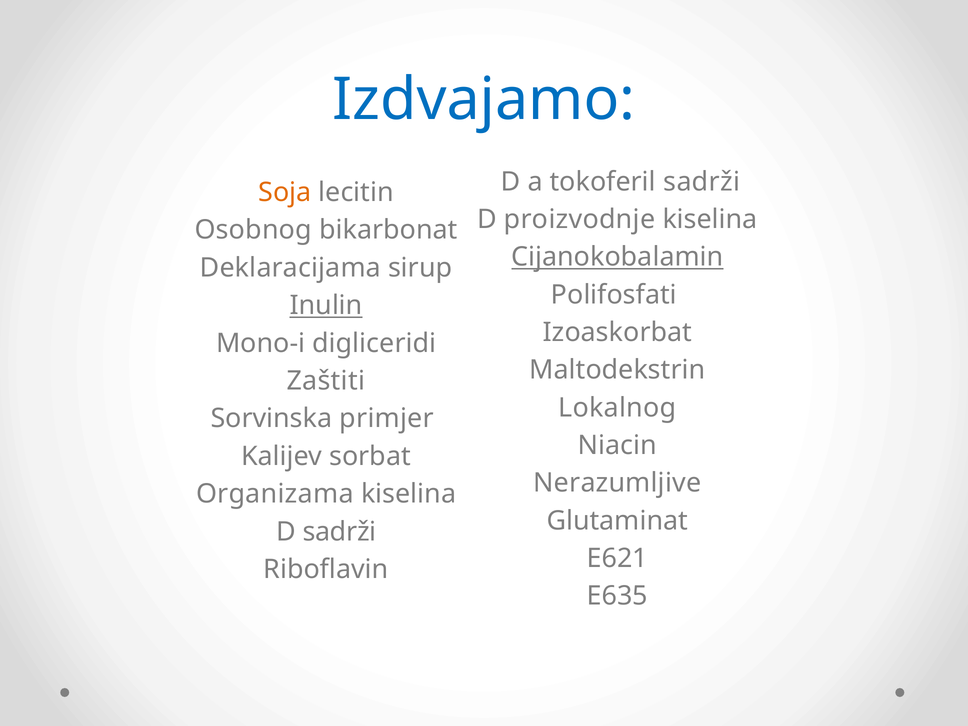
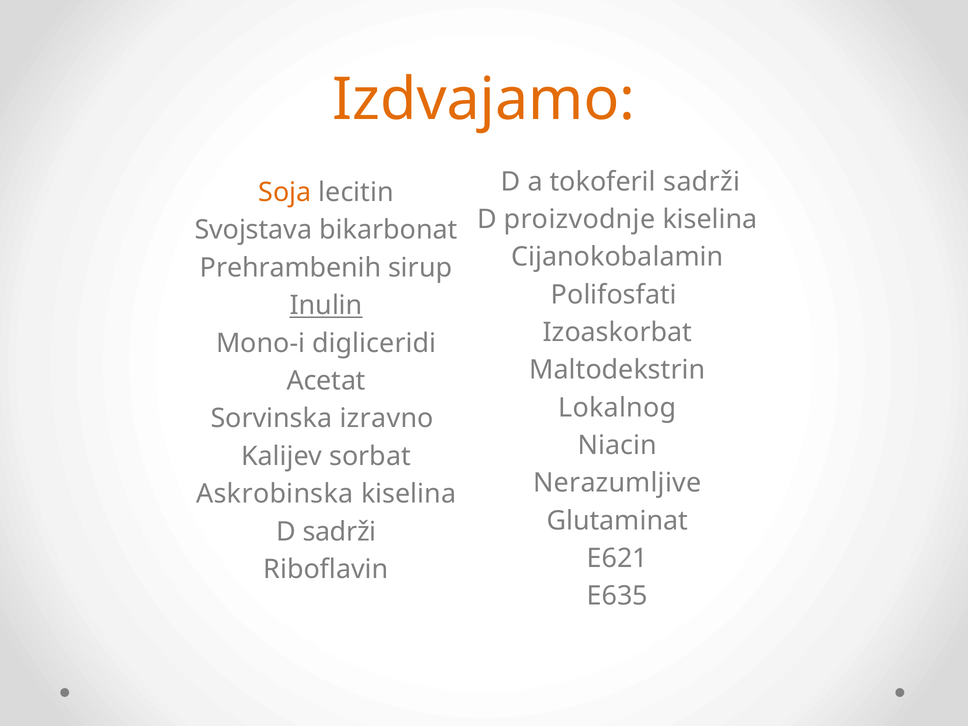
Izdvajamo colour: blue -> orange
Osobnog: Osobnog -> Svojstava
Cijanokobalamin underline: present -> none
Deklaracijama: Deklaracijama -> Prehrambenih
Zaštiti: Zaštiti -> Acetat
primjer: primjer -> izravno
Organizama: Organizama -> Askrobinska
